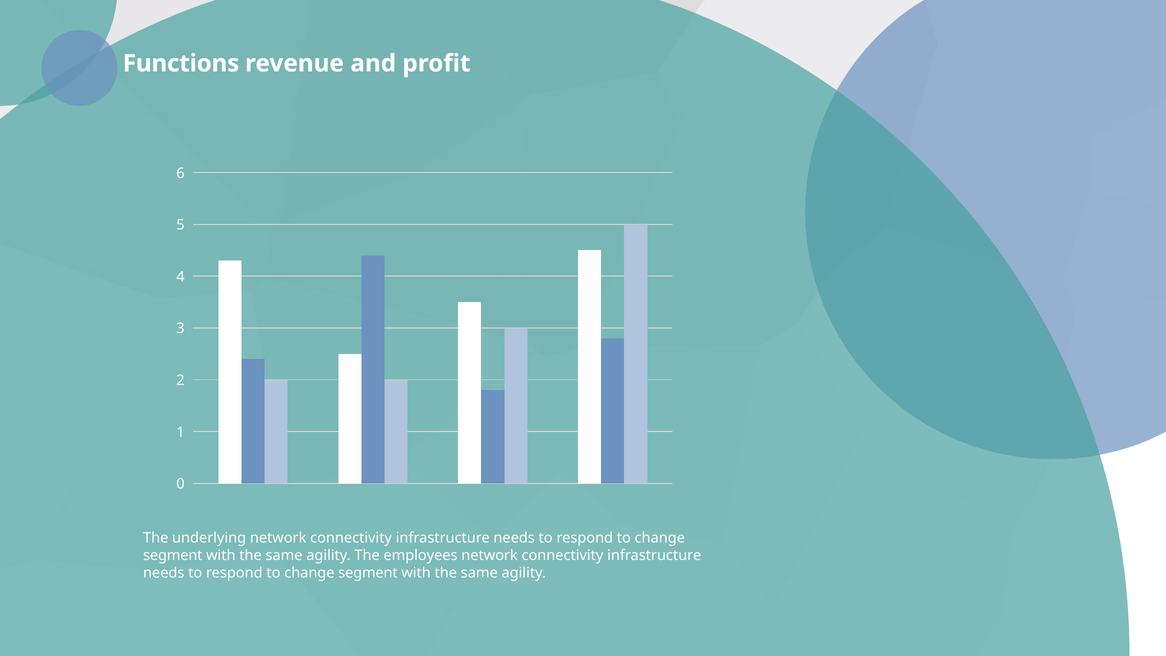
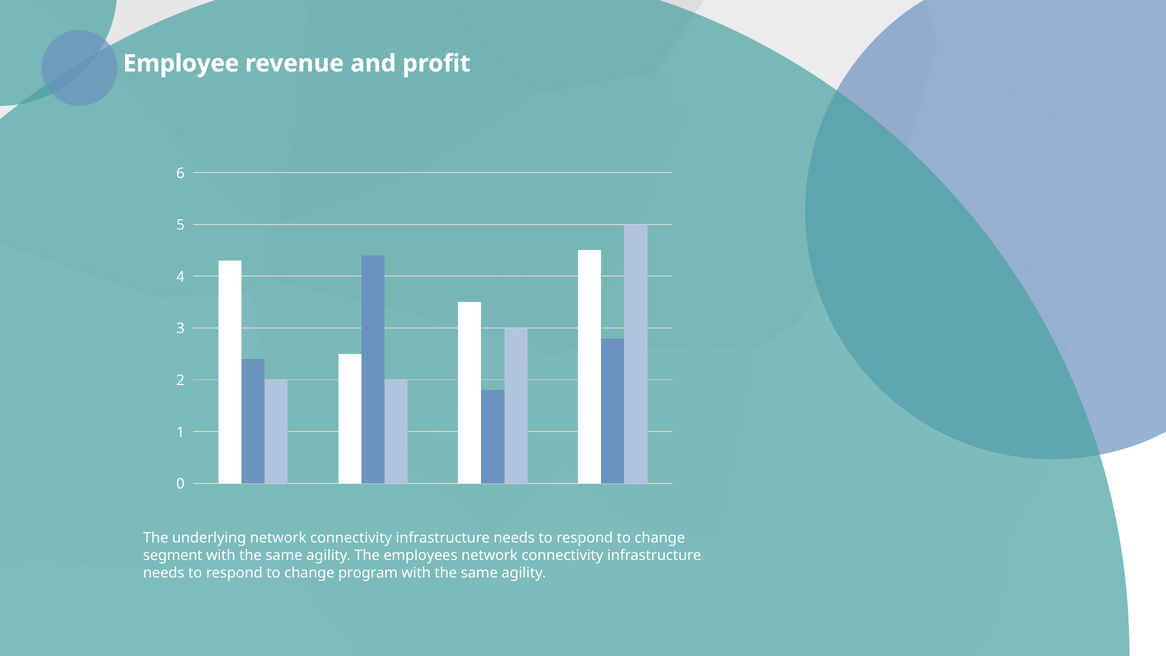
Functions: Functions -> Employee
segment at (368, 573): segment -> program
